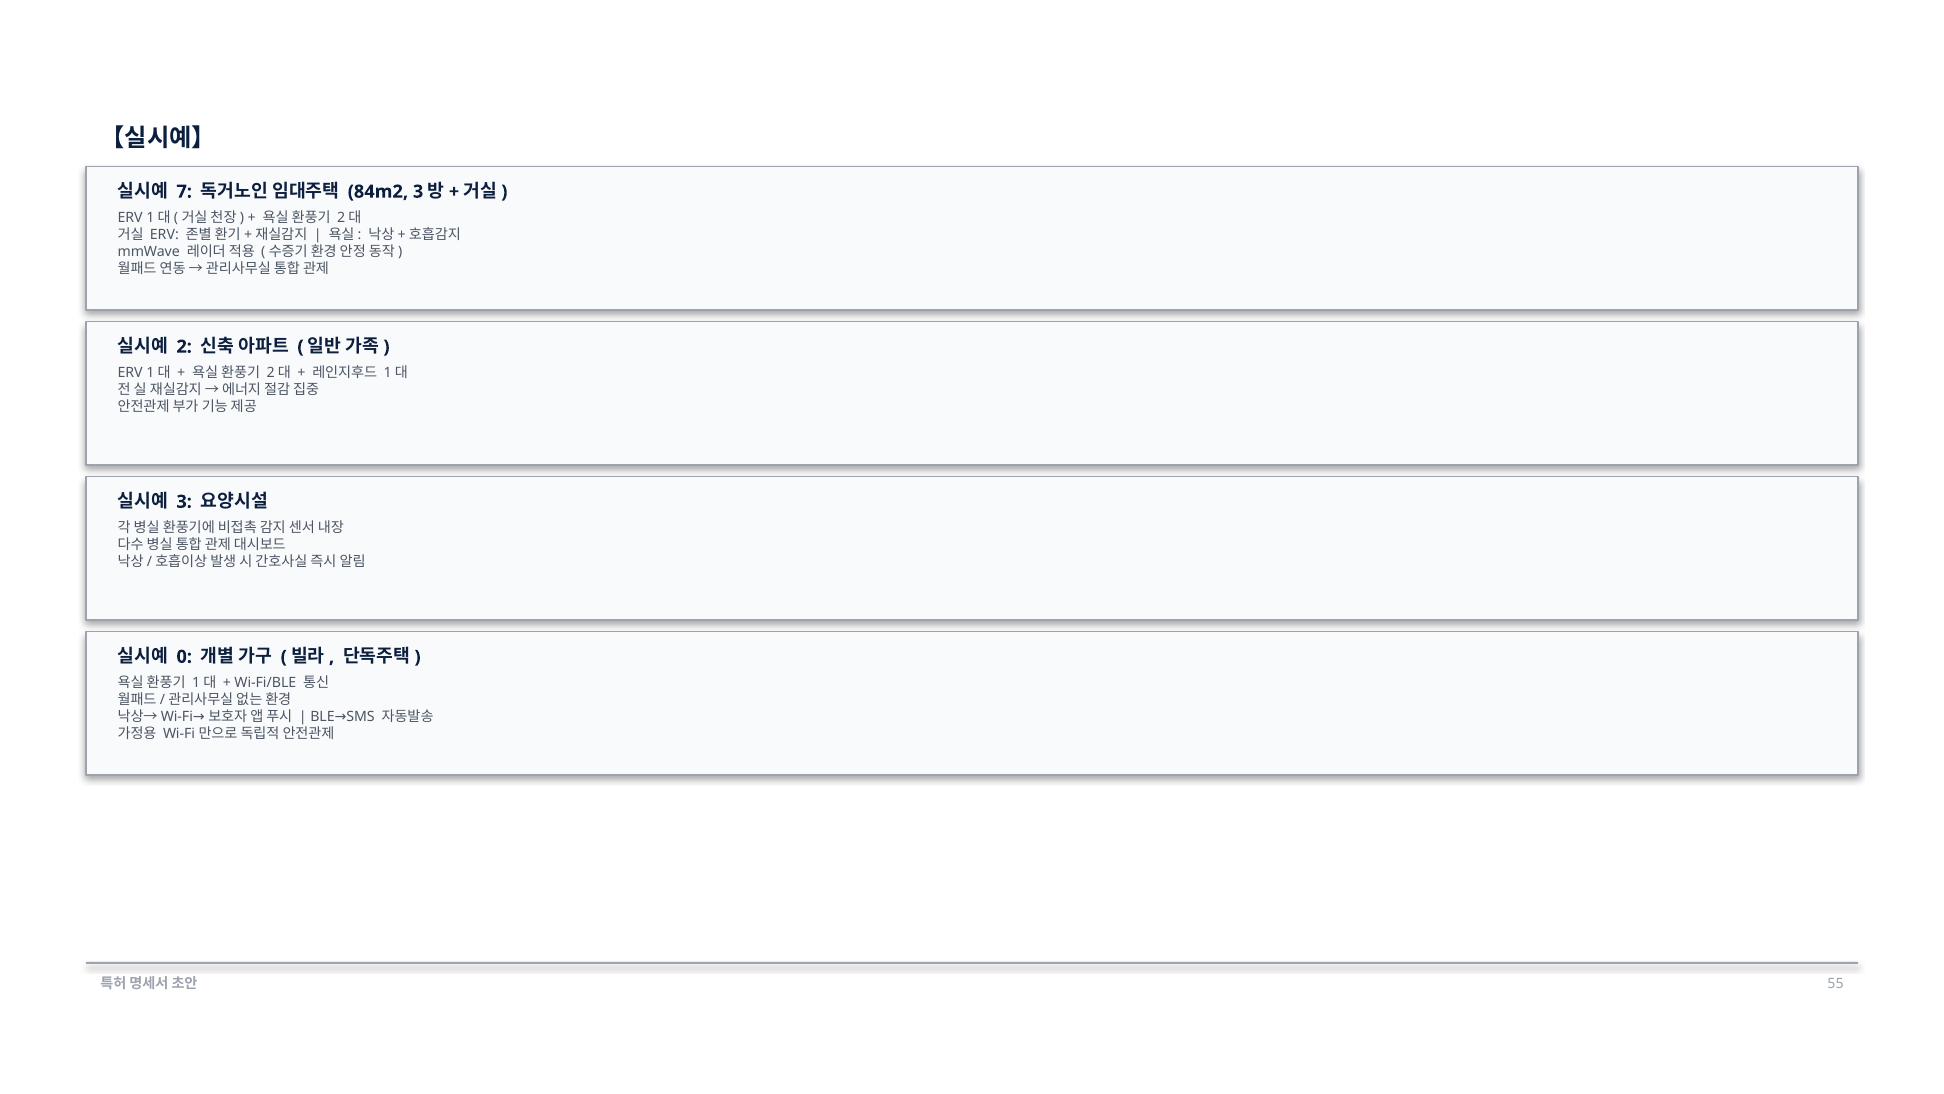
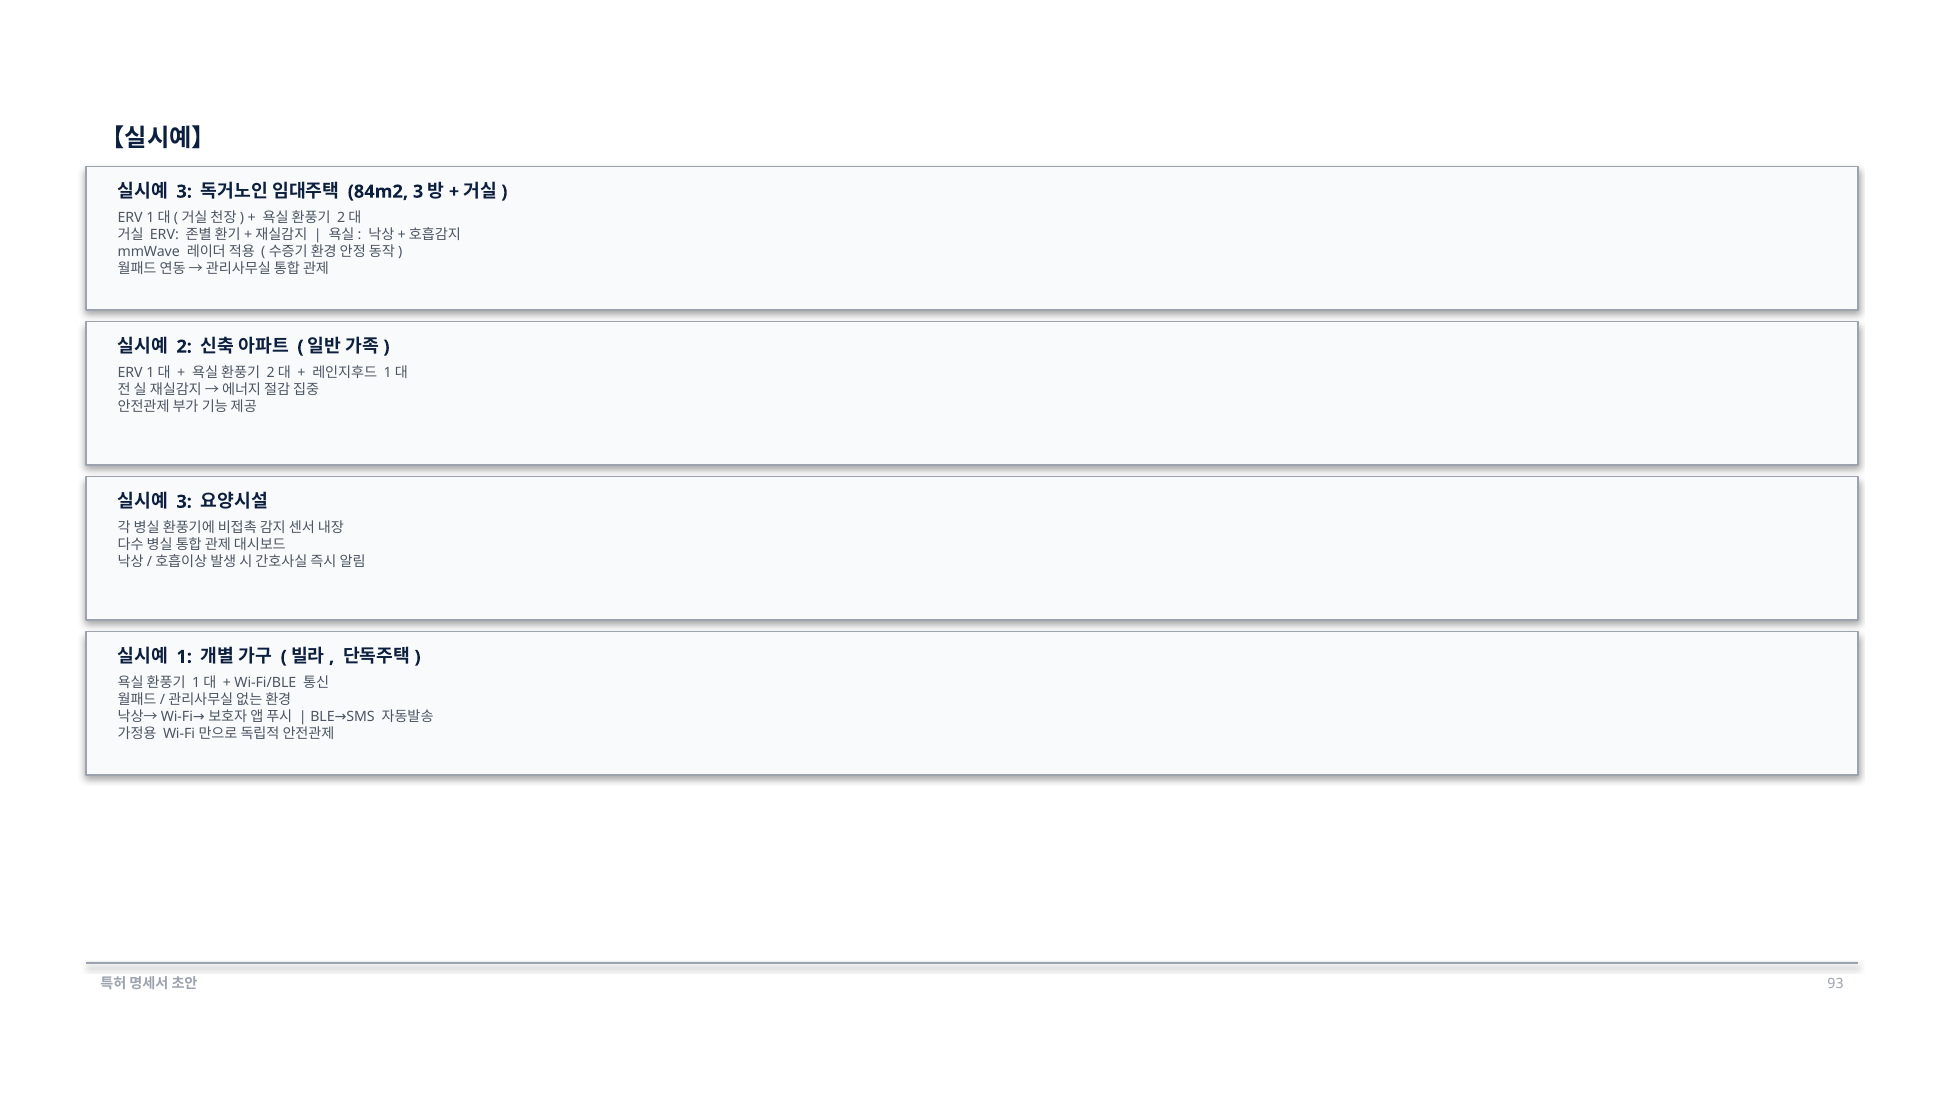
7 at (184, 192): 7 -> 3
0: 0 -> 1
55: 55 -> 93
